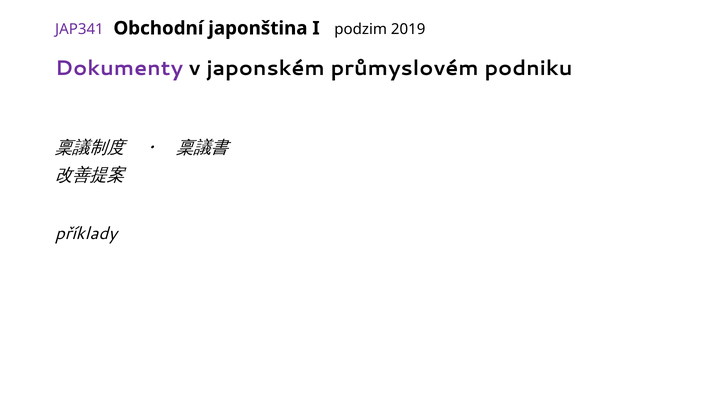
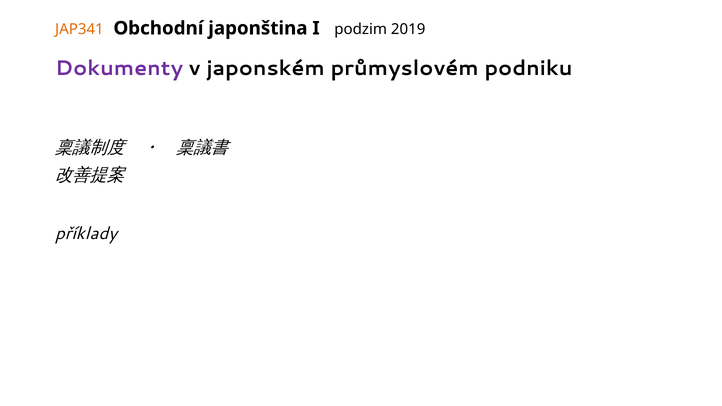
JAP341 colour: purple -> orange
